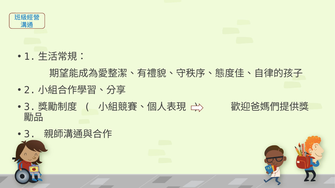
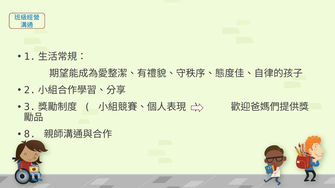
3: 3 -> 8
